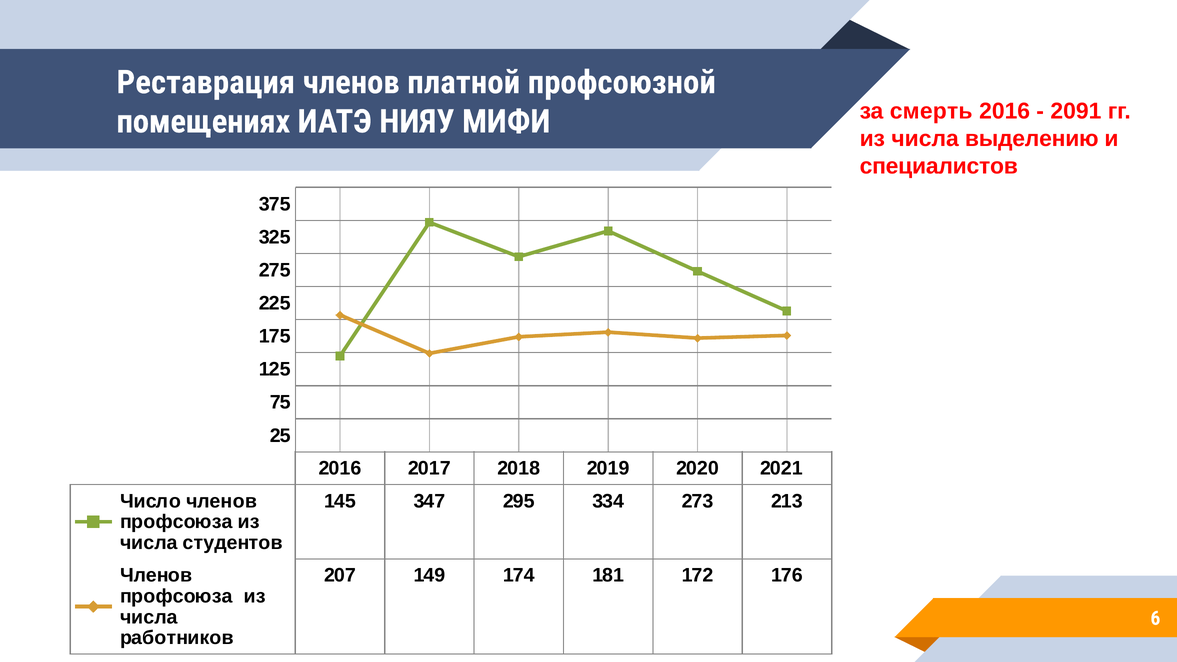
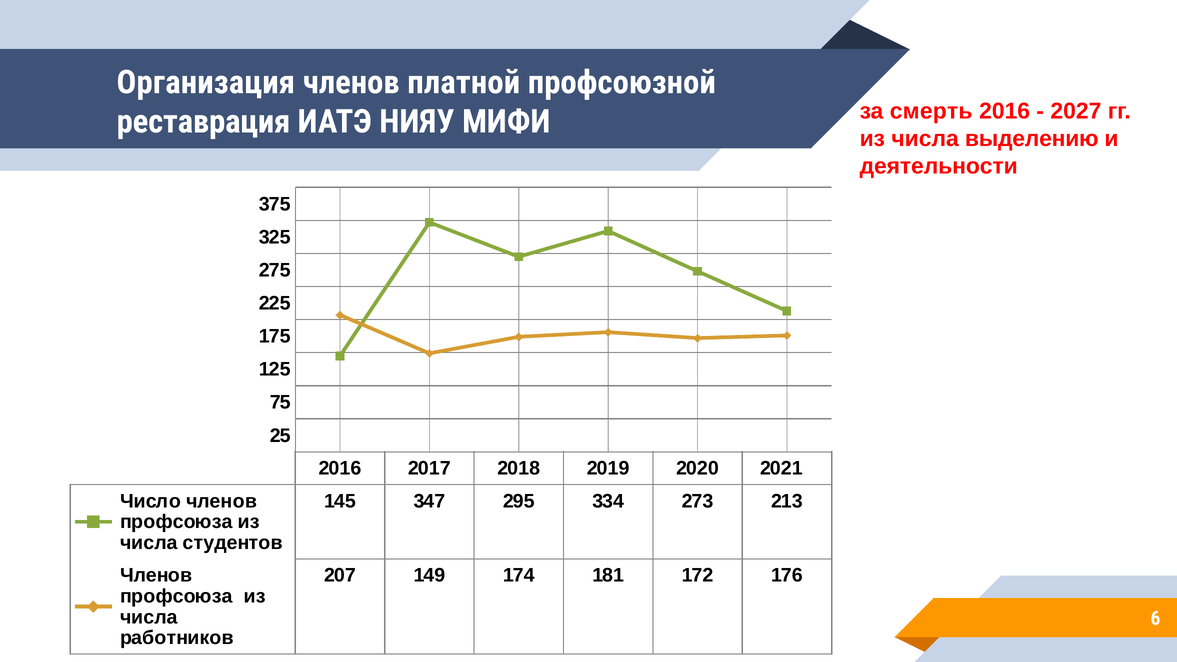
Реставрация: Реставрация -> Организация
2091: 2091 -> 2027
помещениях: помещениях -> реставрация
специалистов: специалистов -> деятельности
